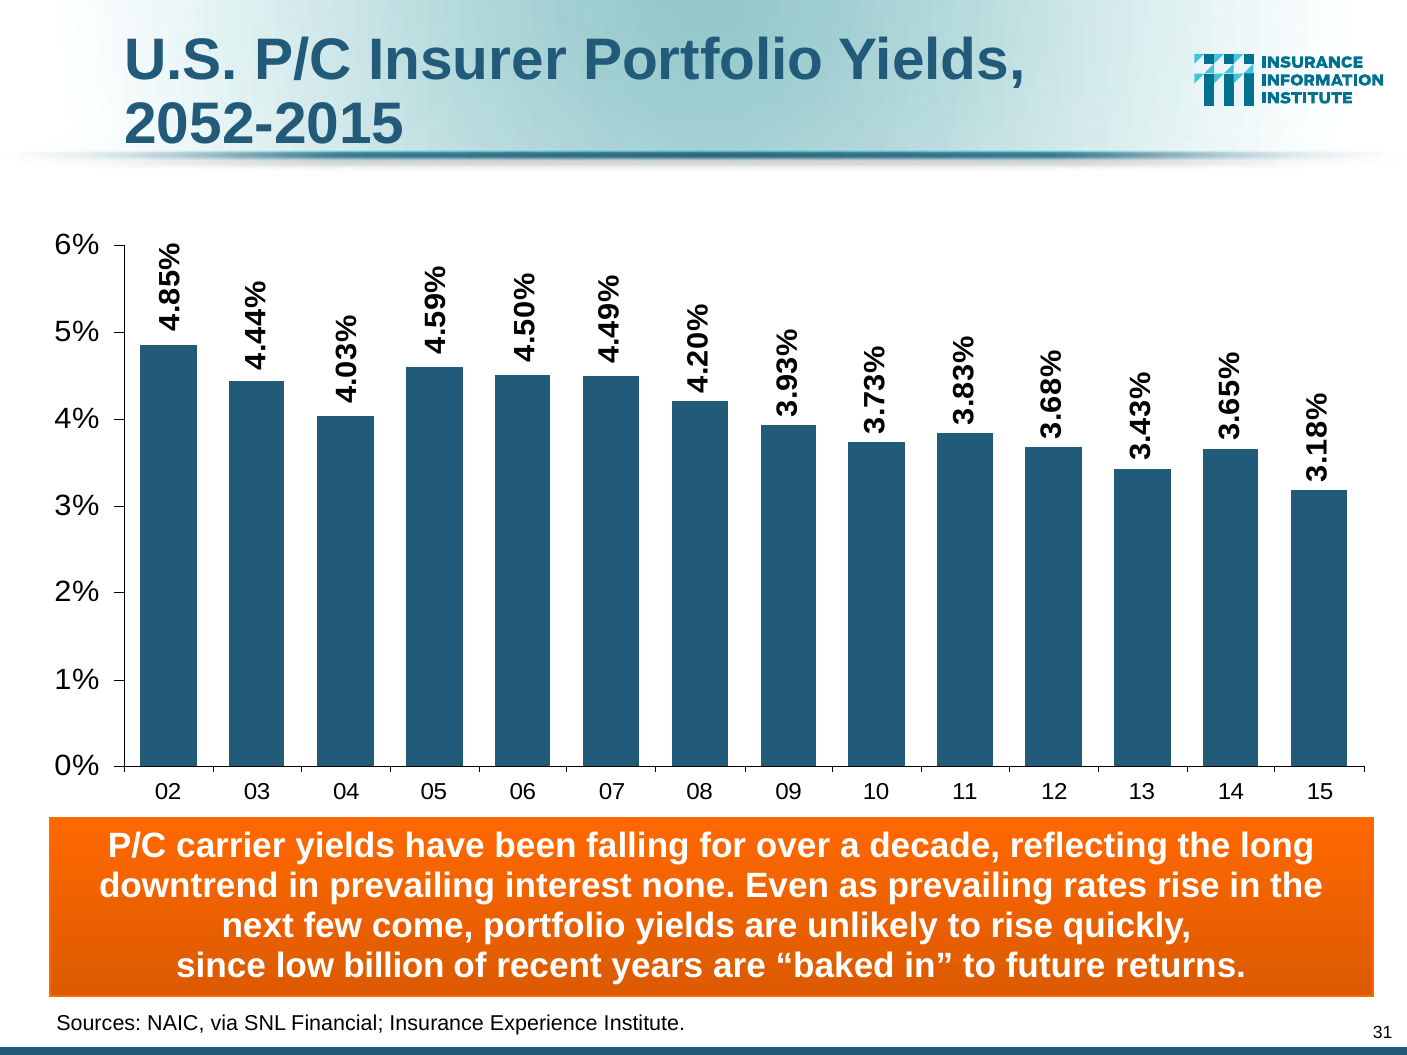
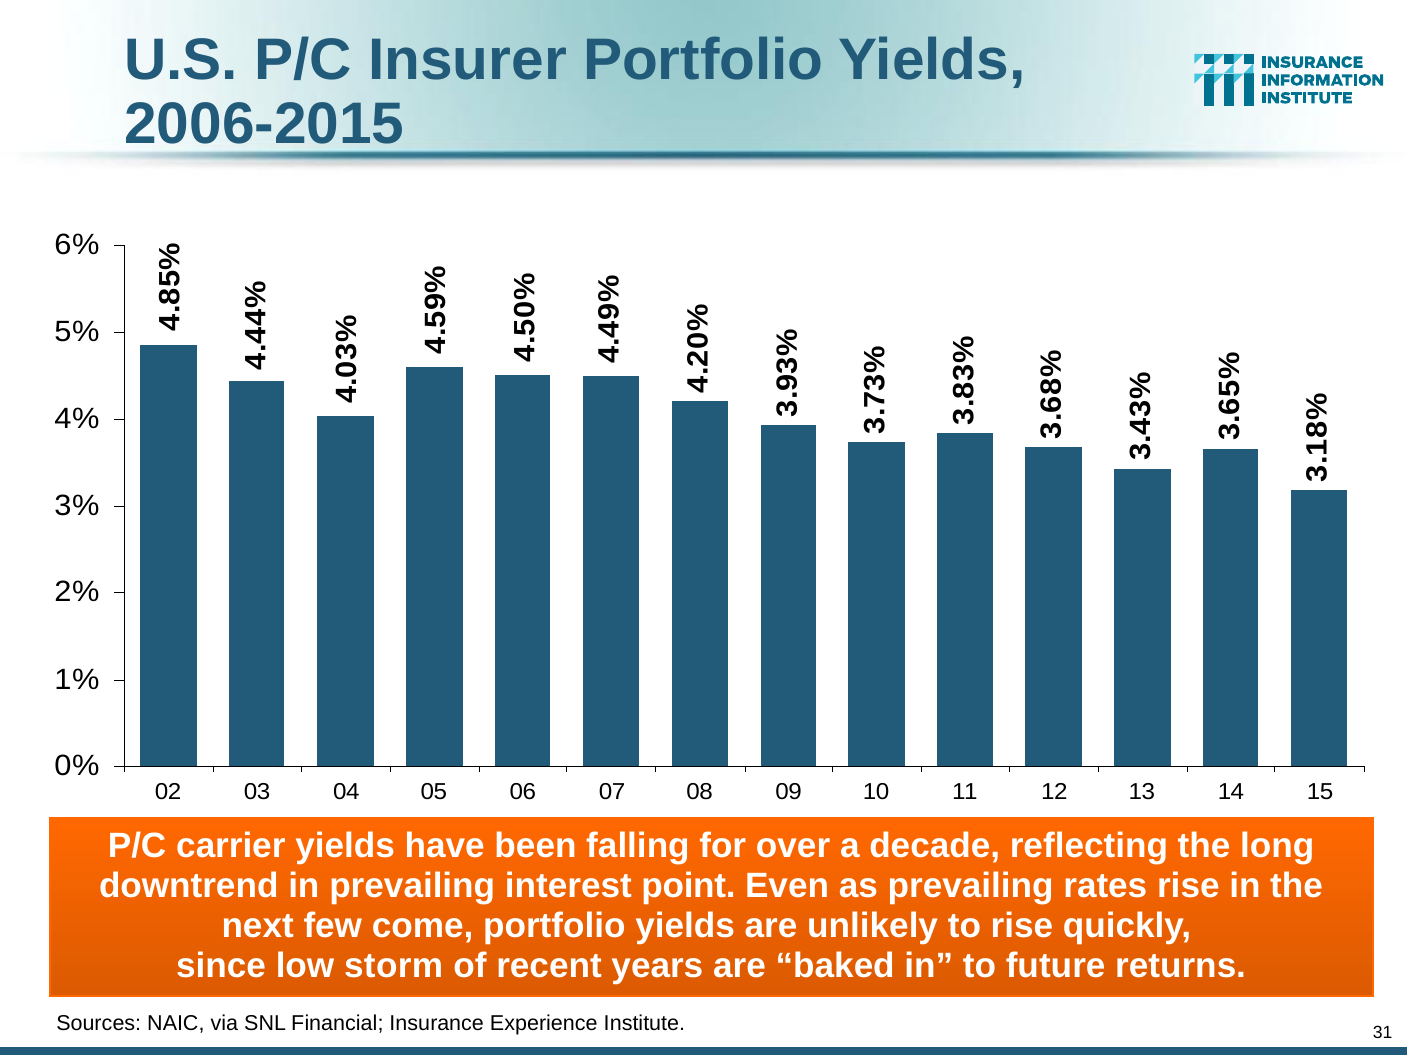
2052-2015: 2052-2015 -> 2006-2015
none: none -> point
billion: billion -> storm
